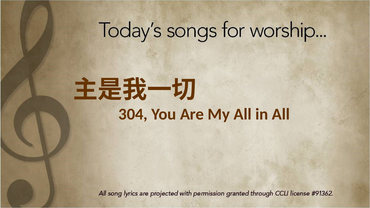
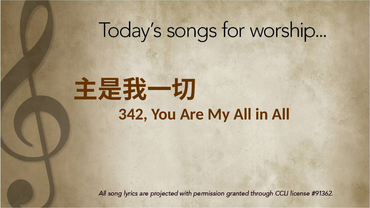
304: 304 -> 342
